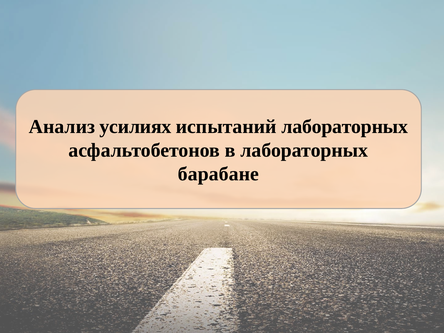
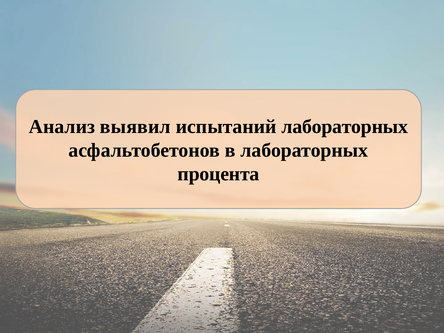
усилиях: усилиях -> выявил
барабане: барабане -> процента
